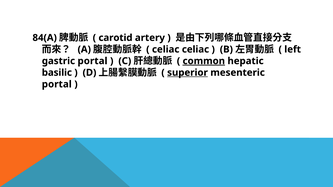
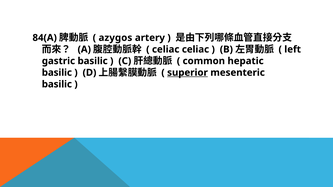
carotid: carotid -> azygos
gastric portal: portal -> basilic
common underline: present -> none
portal at (57, 84): portal -> basilic
